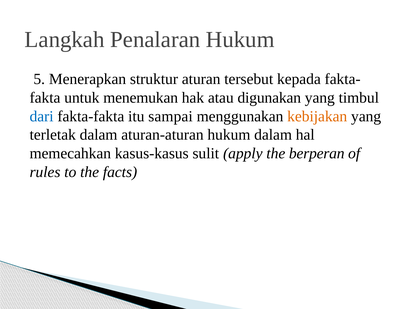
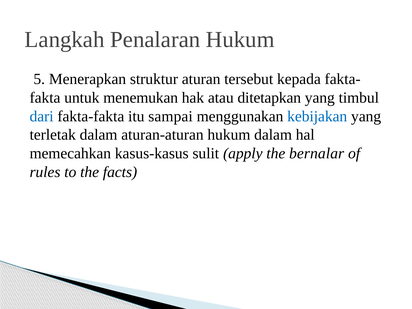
digunakan: digunakan -> ditetapkan
kebijakan colour: orange -> blue
berperan: berperan -> bernalar
